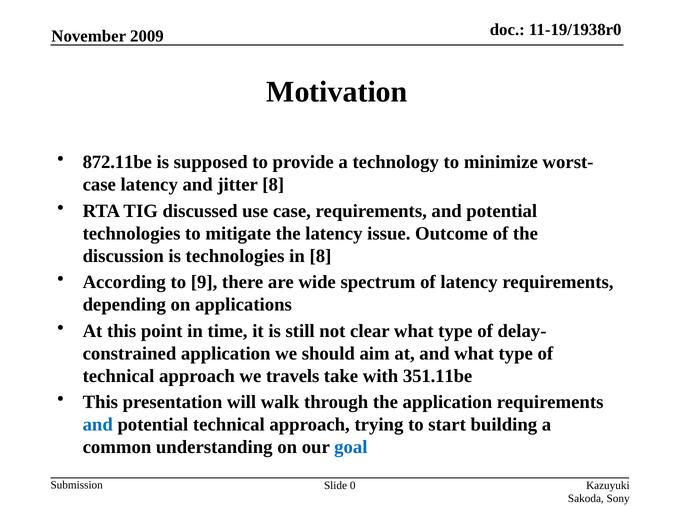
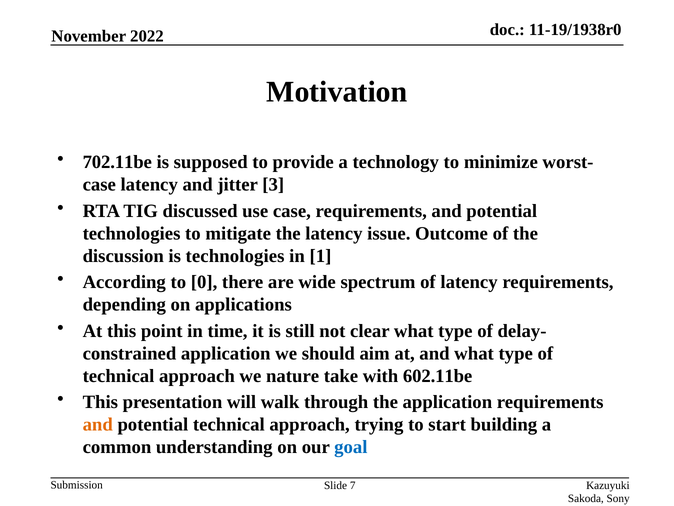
2009: 2009 -> 2022
872.11be: 872.11be -> 702.11be
jitter 8: 8 -> 3
in 8: 8 -> 1
9: 9 -> 0
travels: travels -> nature
351.11be: 351.11be -> 602.11be
and at (98, 424) colour: blue -> orange
0: 0 -> 7
